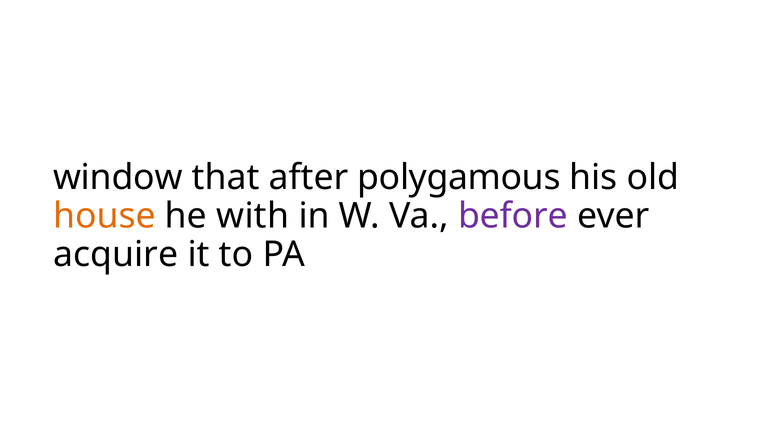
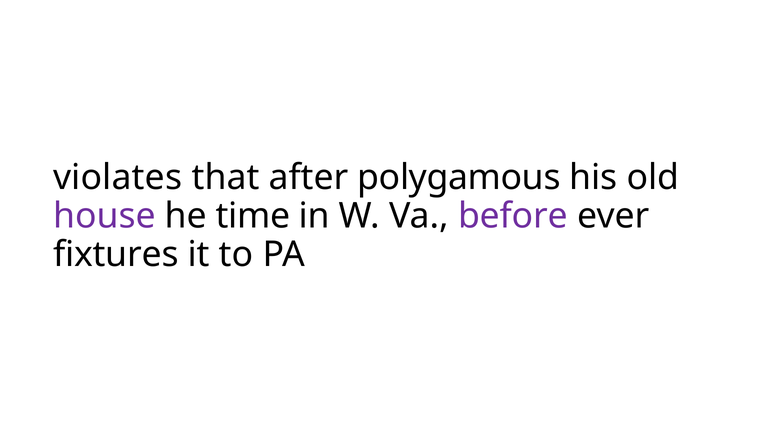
window: window -> violates
house colour: orange -> purple
with: with -> time
acquire: acquire -> fixtures
